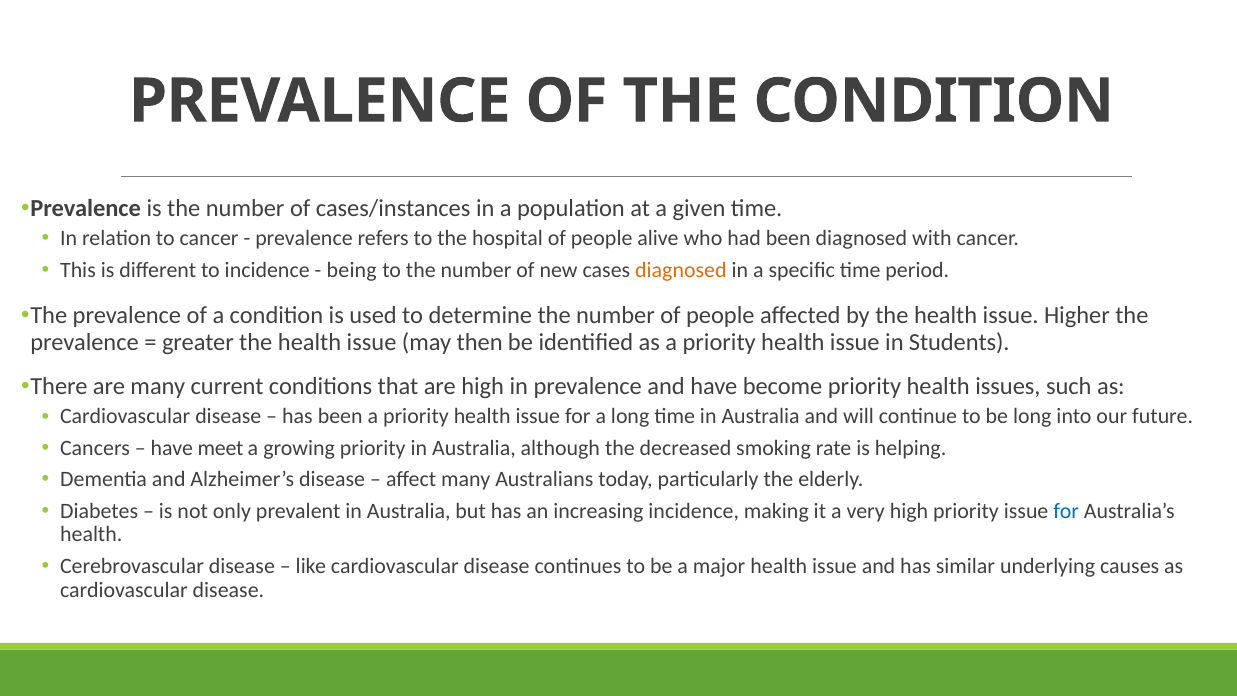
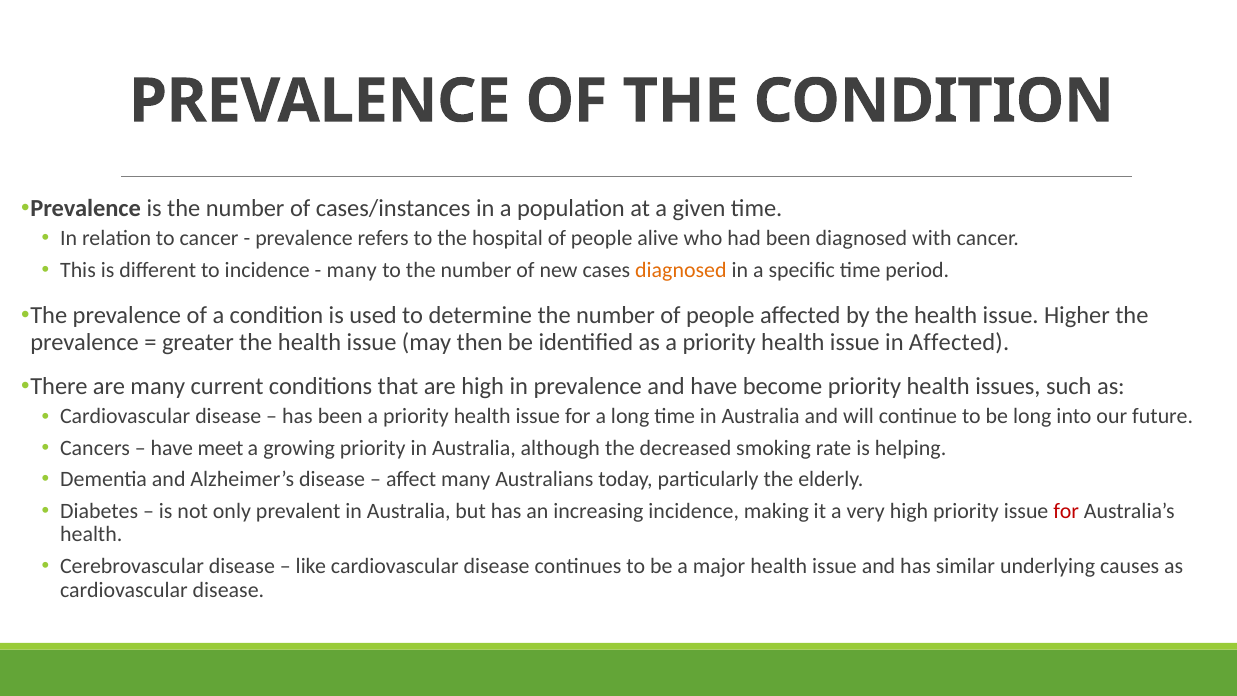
being at (352, 270): being -> many
in Students: Students -> Affected
for at (1066, 511) colour: blue -> red
